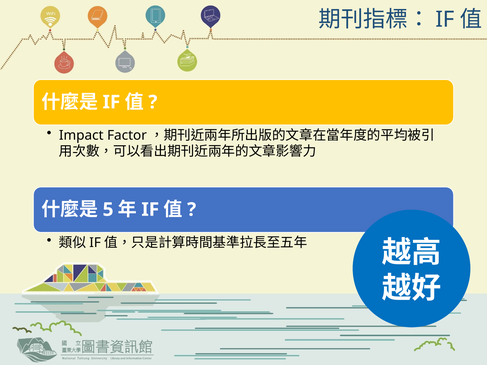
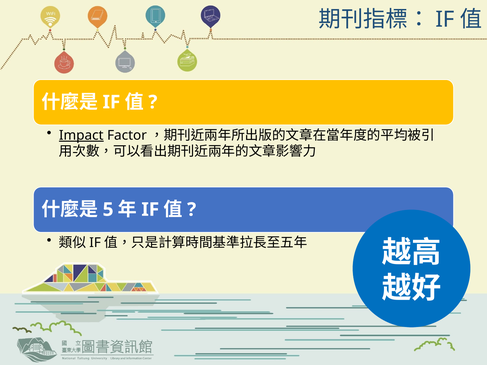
Impact underline: none -> present
